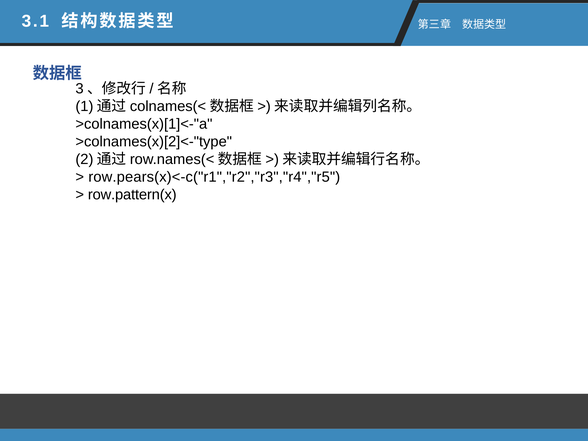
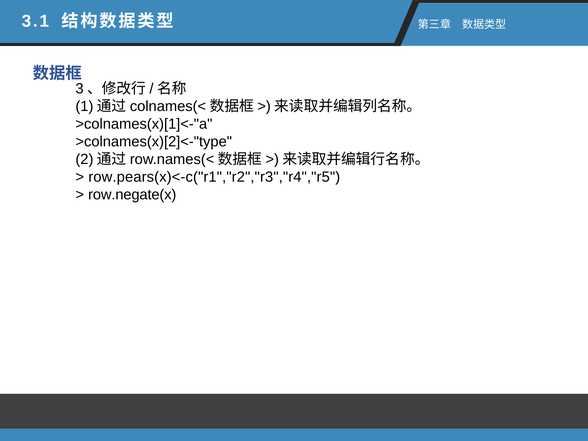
row.pattern(x: row.pattern(x -> row.negate(x
